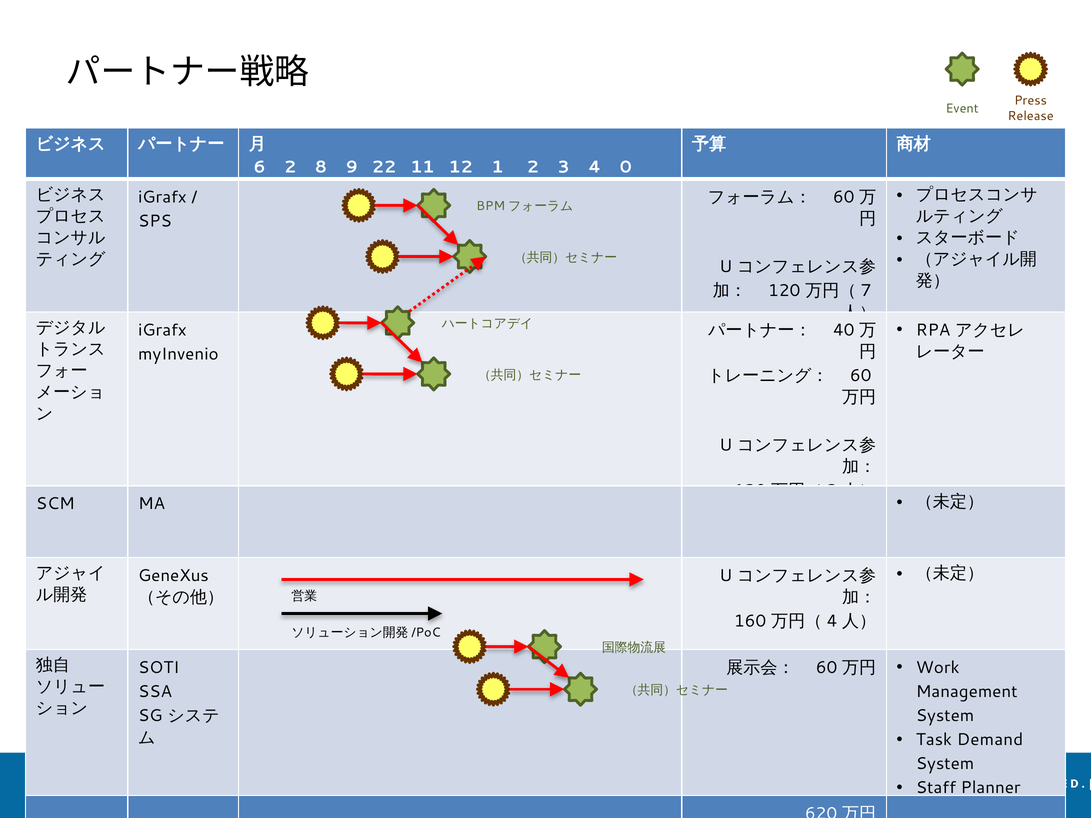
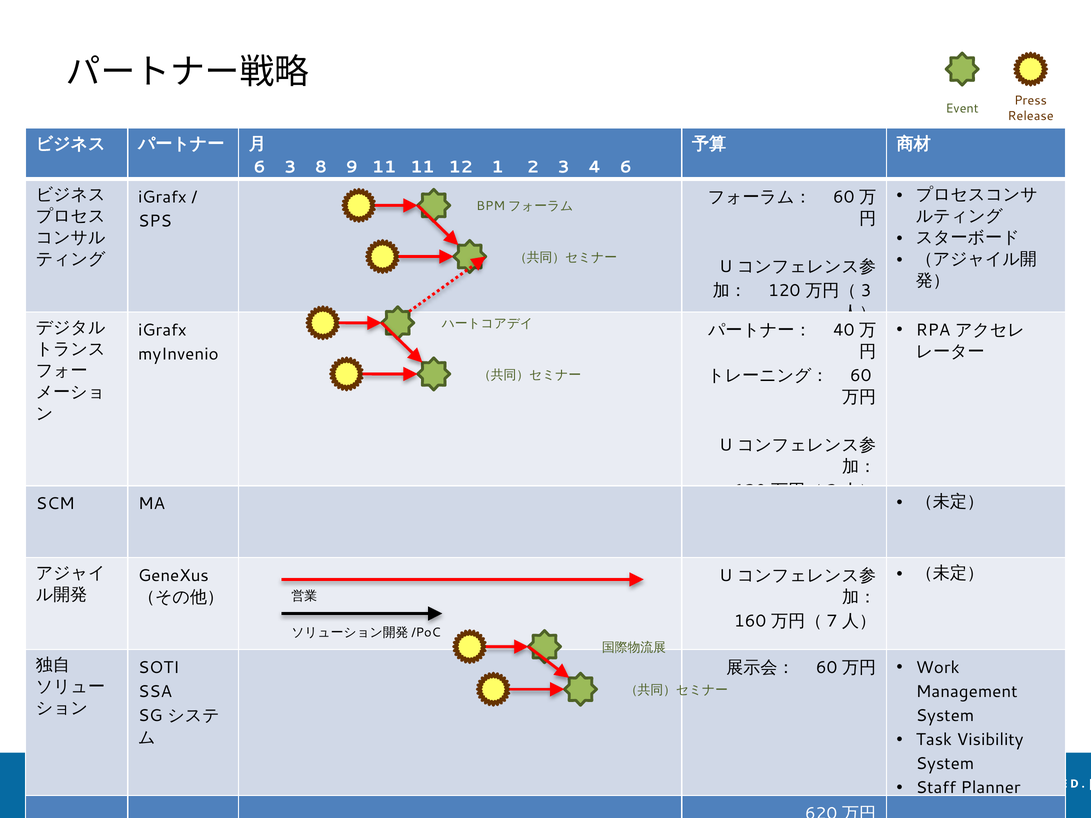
6 2: 2 -> 3
9 22: 22 -> 11
4 0: 0 -> 6
7 at (866, 291): 7 -> 3
4 at (832, 621): 4 -> 7
Demand: Demand -> Visibility
